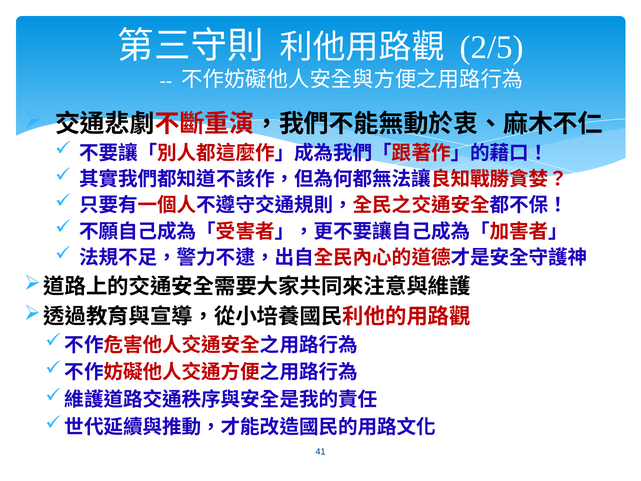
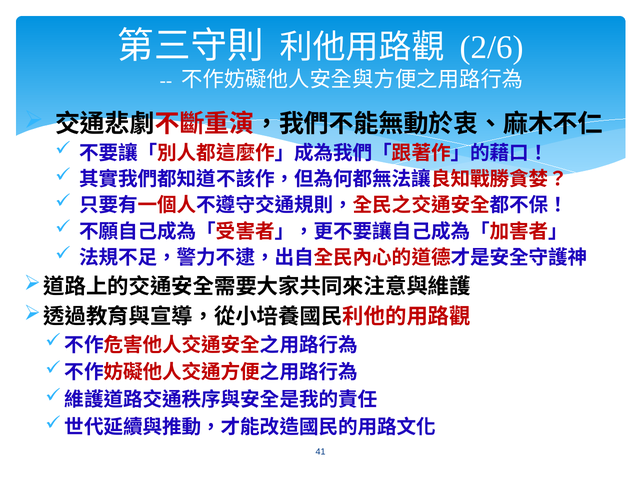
2/5: 2/5 -> 2/6
